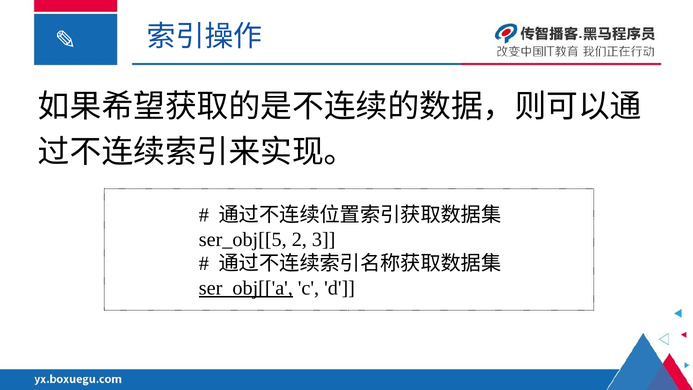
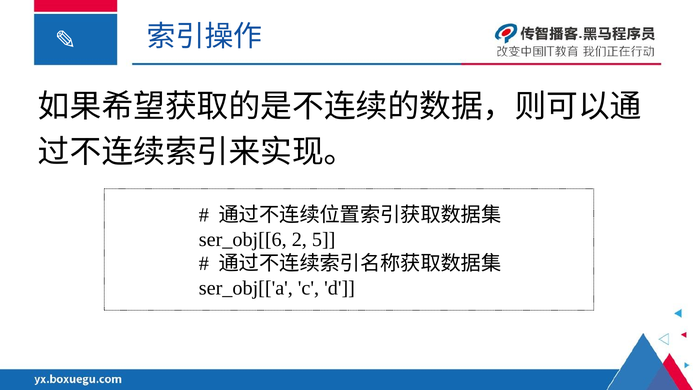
ser_obj[[5: ser_obj[[5 -> ser_obj[[6
3: 3 -> 5
ser_obj[['a underline: present -> none
